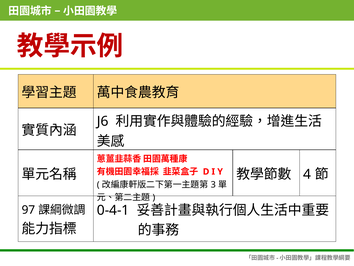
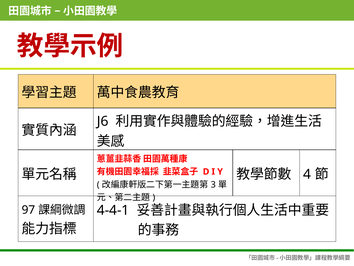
0-4-1: 0-4-1 -> 4-4-1
